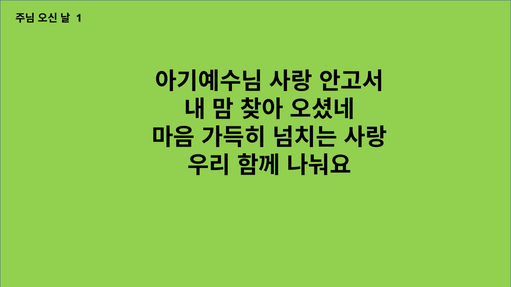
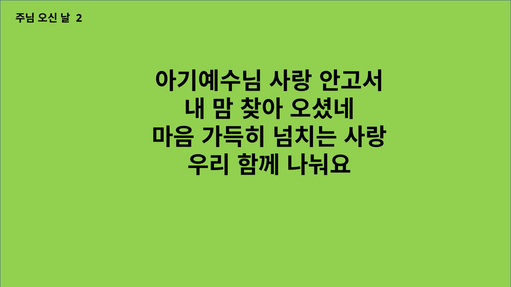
1: 1 -> 2
